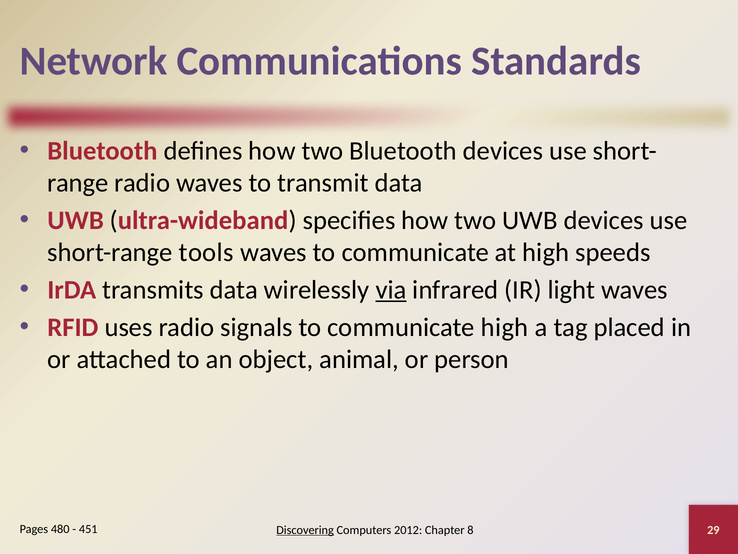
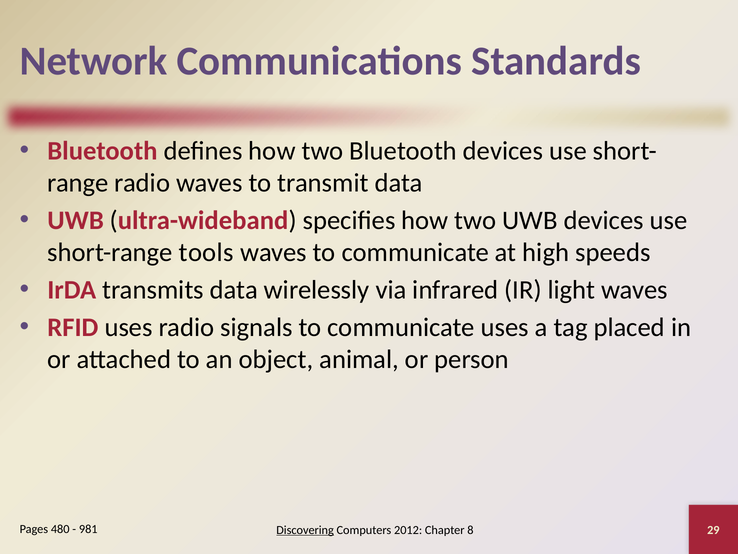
via underline: present -> none
communicate high: high -> uses
451: 451 -> 981
